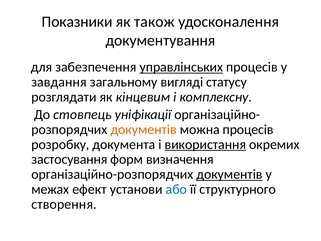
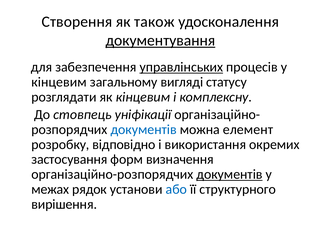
Показники: Показники -> Створення
документування underline: none -> present
завдання at (59, 82): завдання -> кінцевим
документів at (144, 129) colour: orange -> blue
можна процесів: процесів -> елемент
документа: документа -> відповідно
використання underline: present -> none
ефект: ефект -> рядок
створення: створення -> вирішення
